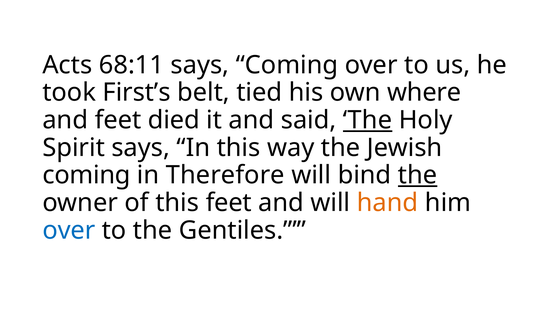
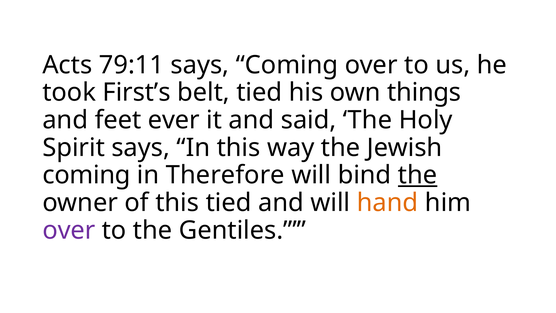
68:11: 68:11 -> 79:11
where: where -> things
died: died -> ever
The at (368, 120) underline: present -> none
this feet: feet -> tied
over at (69, 230) colour: blue -> purple
